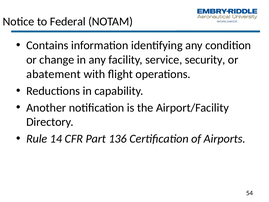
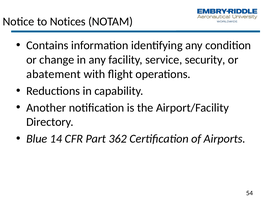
Federal: Federal -> Notices
Rule: Rule -> Blue
136: 136 -> 362
